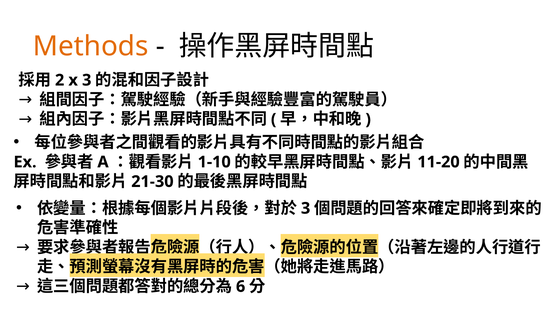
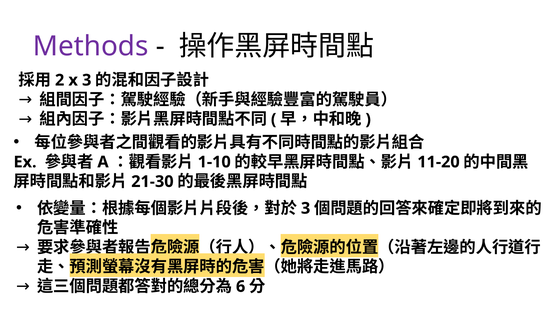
Methods colour: orange -> purple
